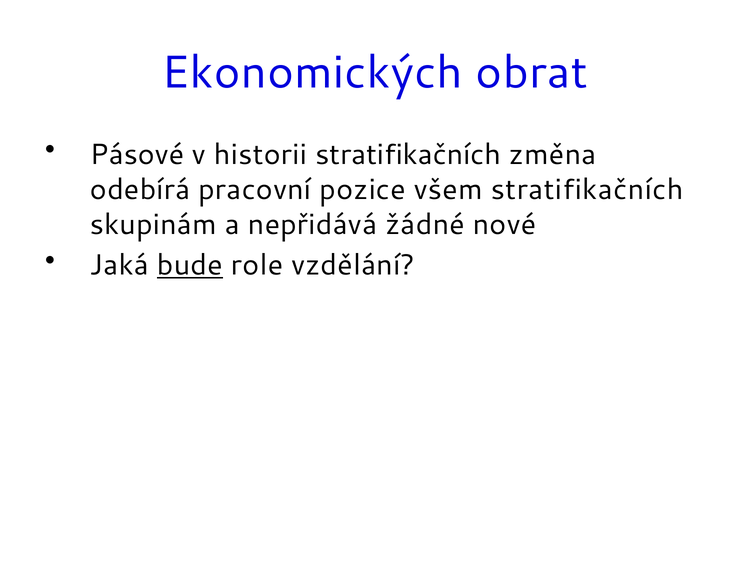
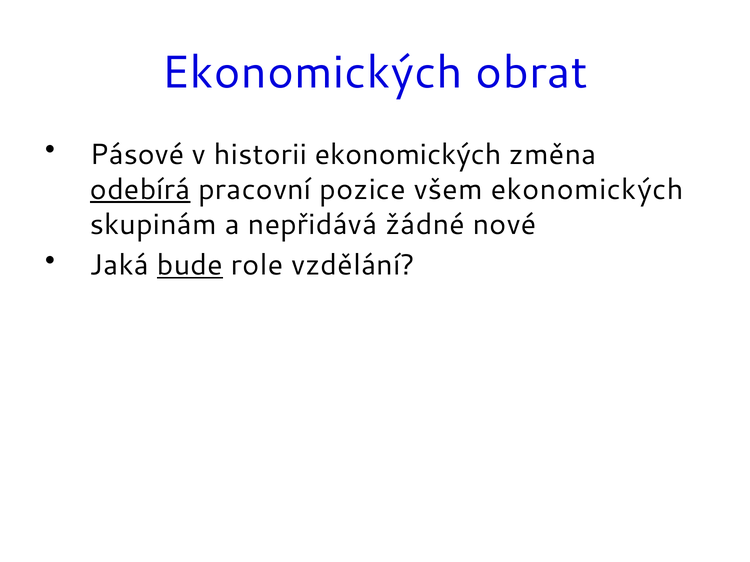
historii stratifikačních: stratifikačních -> ekonomických
odebírá underline: none -> present
všem stratifikačních: stratifikačních -> ekonomických
